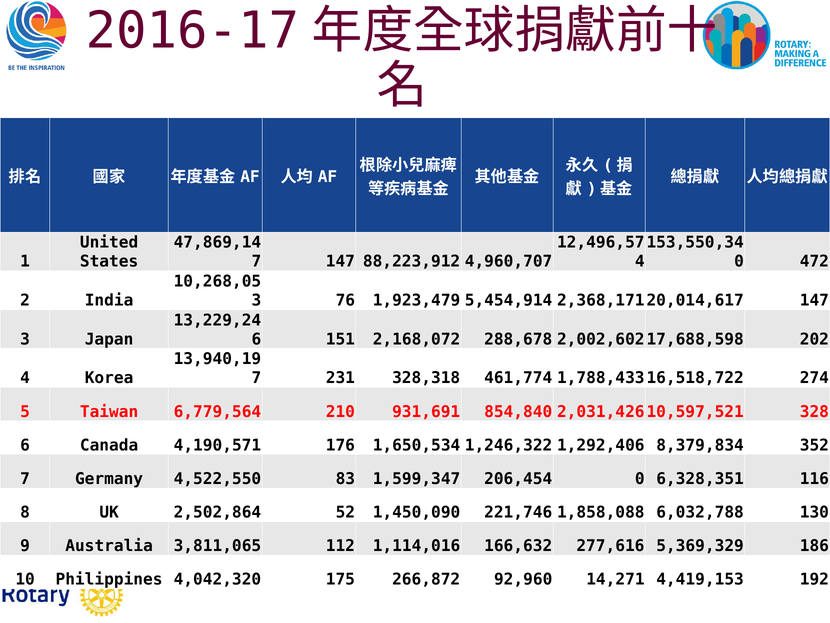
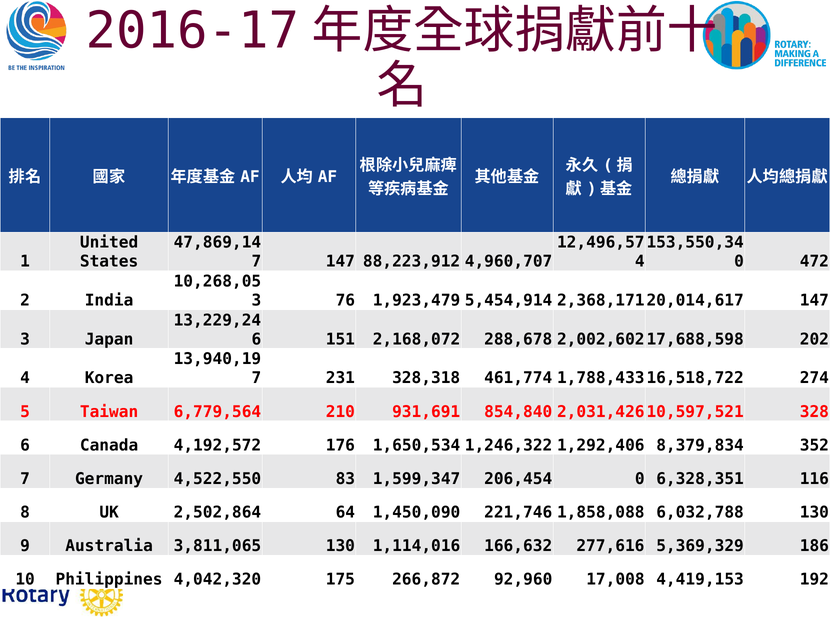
4,190,571: 4,190,571 -> 4,192,572
52: 52 -> 64
3,811,065 112: 112 -> 130
14,271: 14,271 -> 17,008
